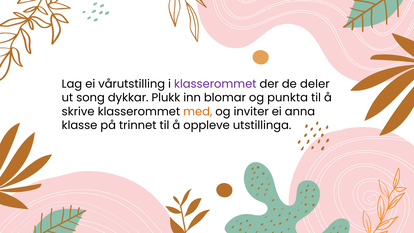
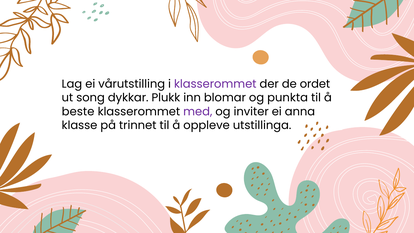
deler: deler -> ordet
skrive: skrive -> beste
med colour: orange -> purple
